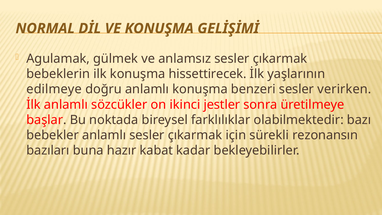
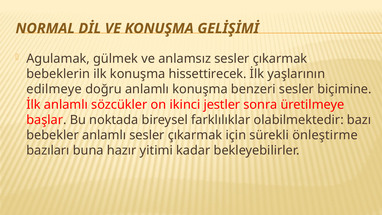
verirken: verirken -> biçimine
rezonansın: rezonansın -> önleştirme
kabat: kabat -> yitimi
